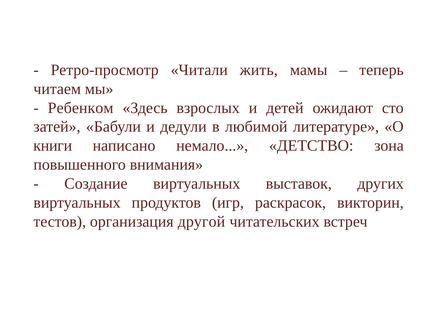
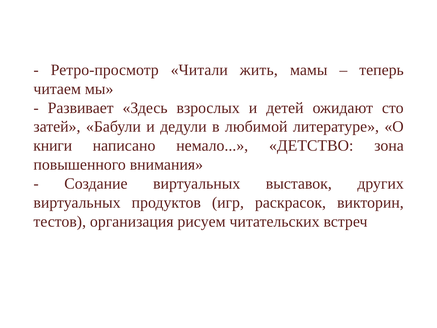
Ребенком: Ребенком -> Развивает
другой: другой -> рисуем
